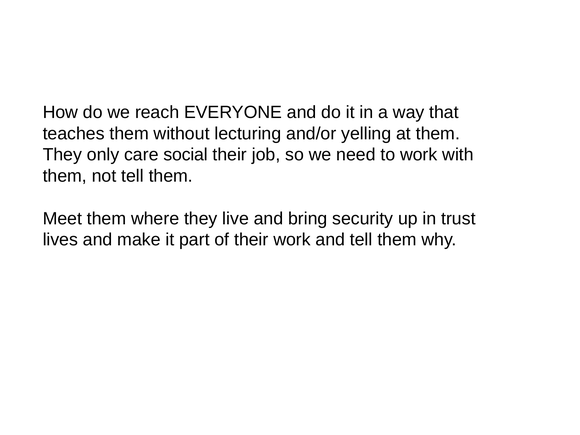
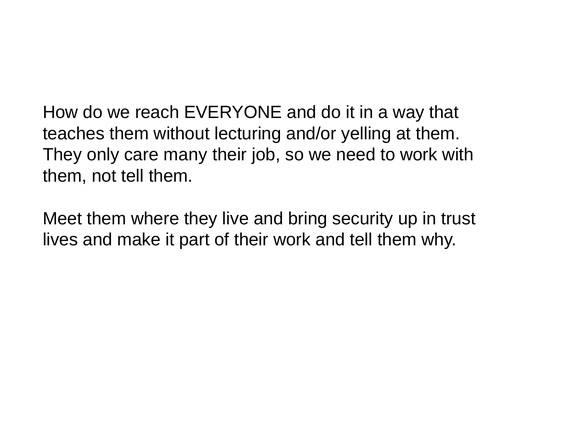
social: social -> many
